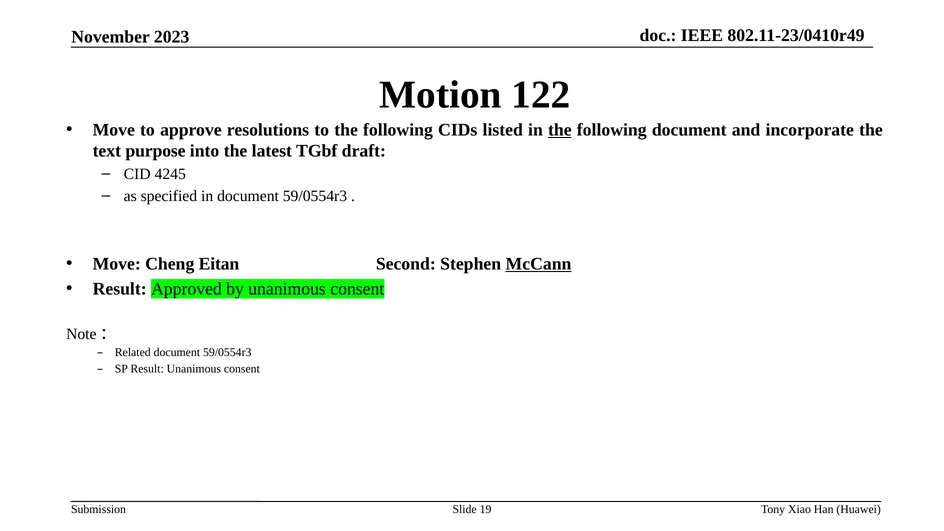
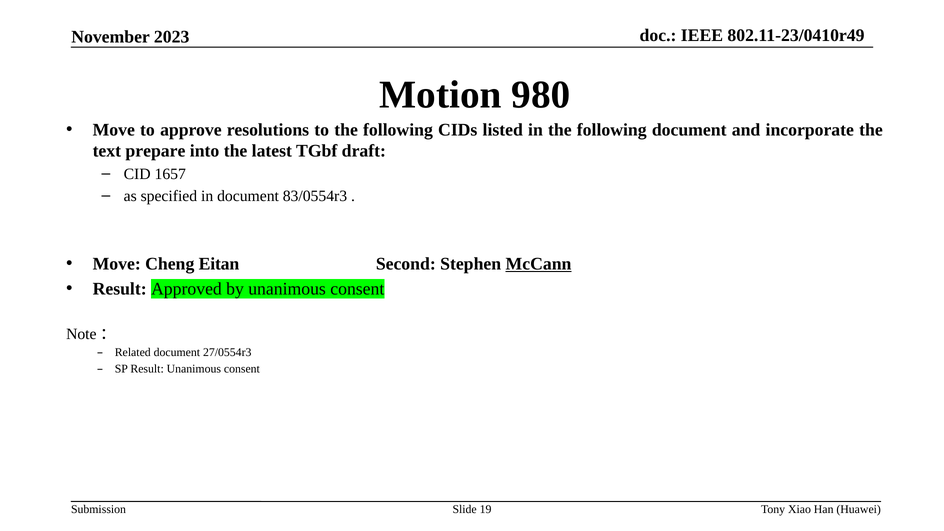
122: 122 -> 980
the at (560, 130) underline: present -> none
purpose: purpose -> prepare
4245: 4245 -> 1657
in document 59/0554r3: 59/0554r3 -> 83/0554r3
Related document 59/0554r3: 59/0554r3 -> 27/0554r3
